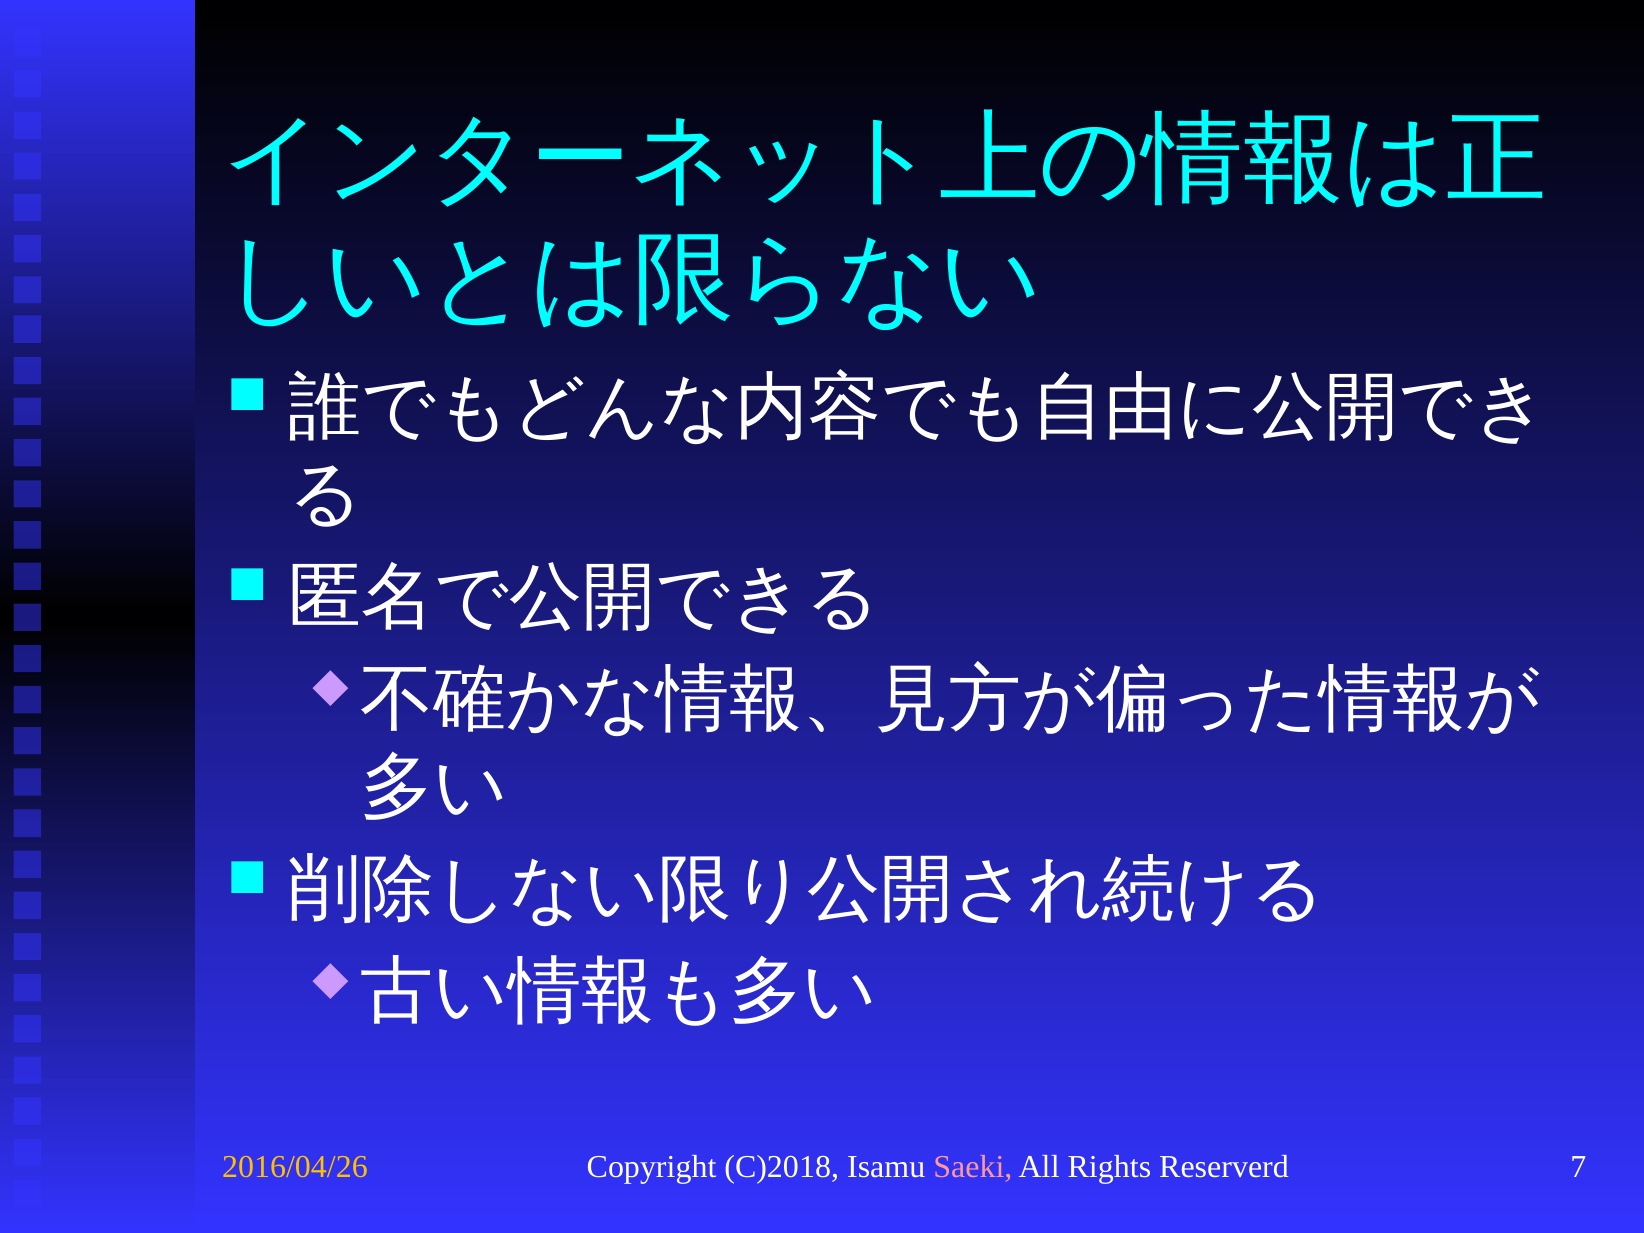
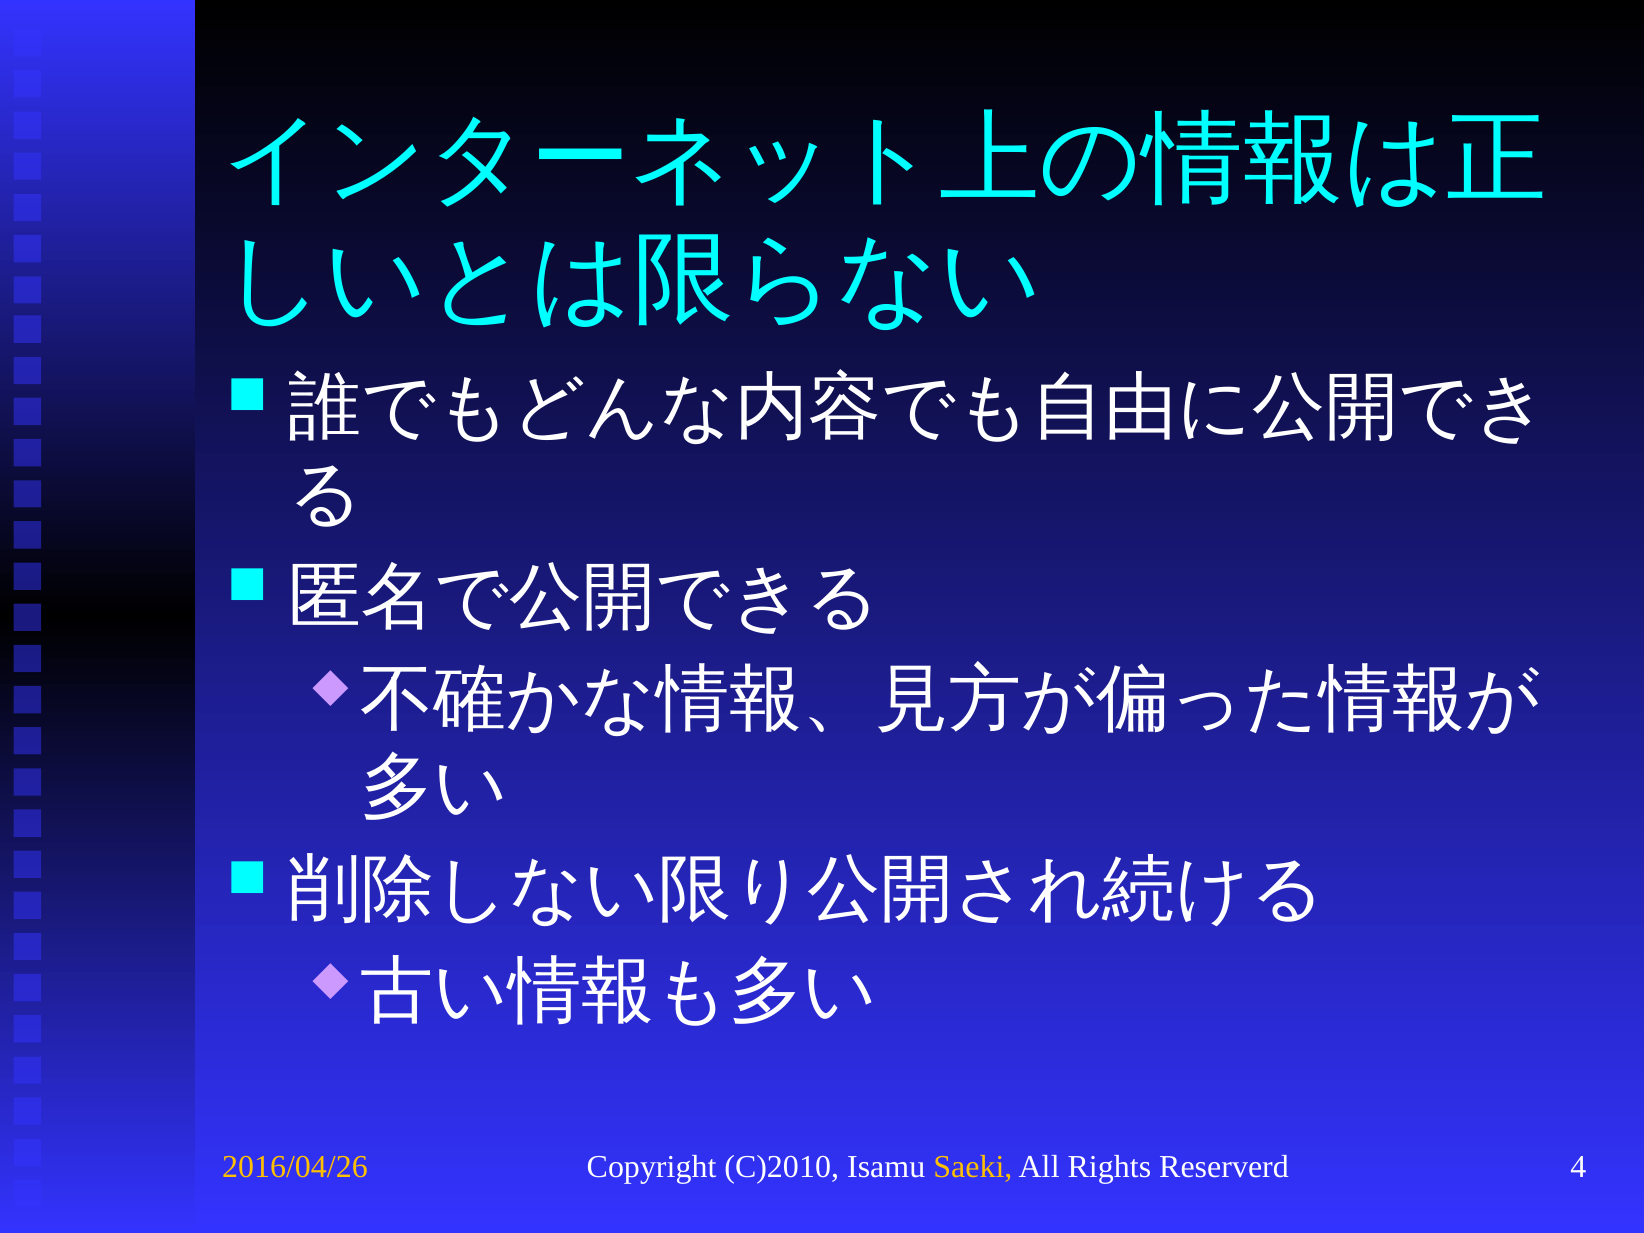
C)2018: C)2018 -> C)2010
Saeki colour: pink -> yellow
7: 7 -> 4
